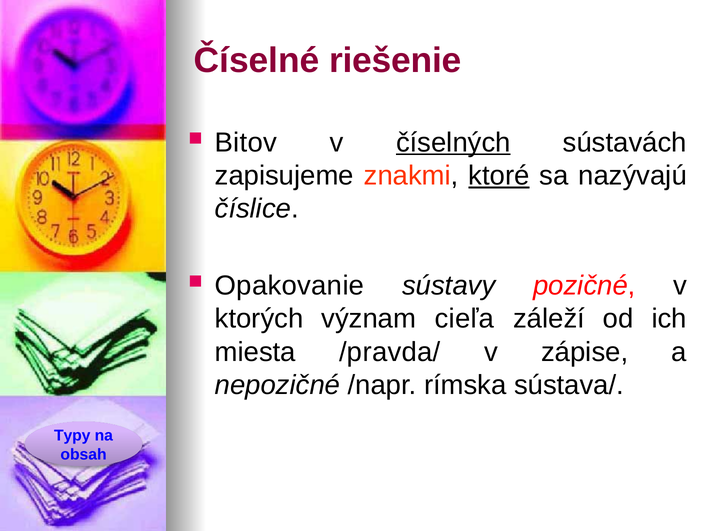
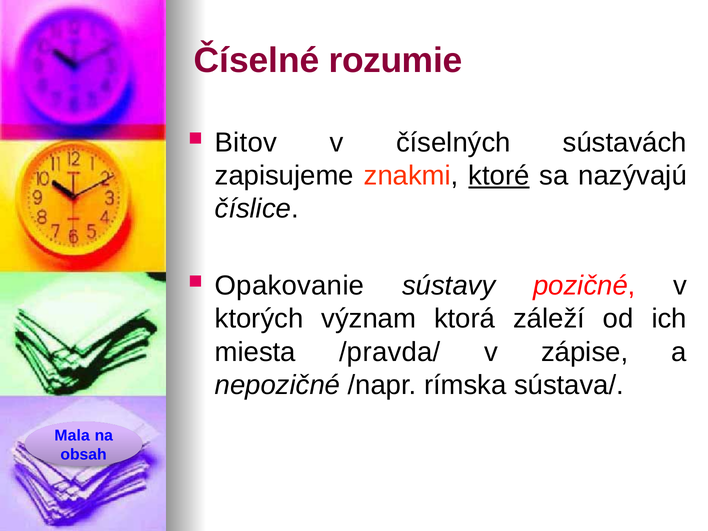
riešenie: riešenie -> rozumie
číselných underline: present -> none
cieľa: cieľa -> ktorá
Typy: Typy -> Mala
